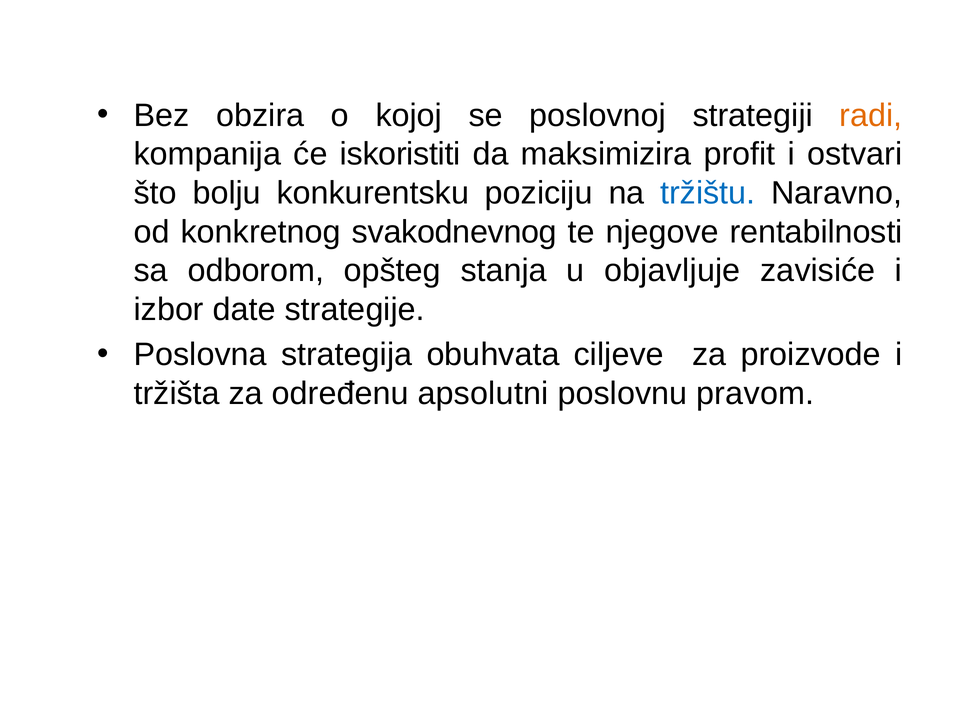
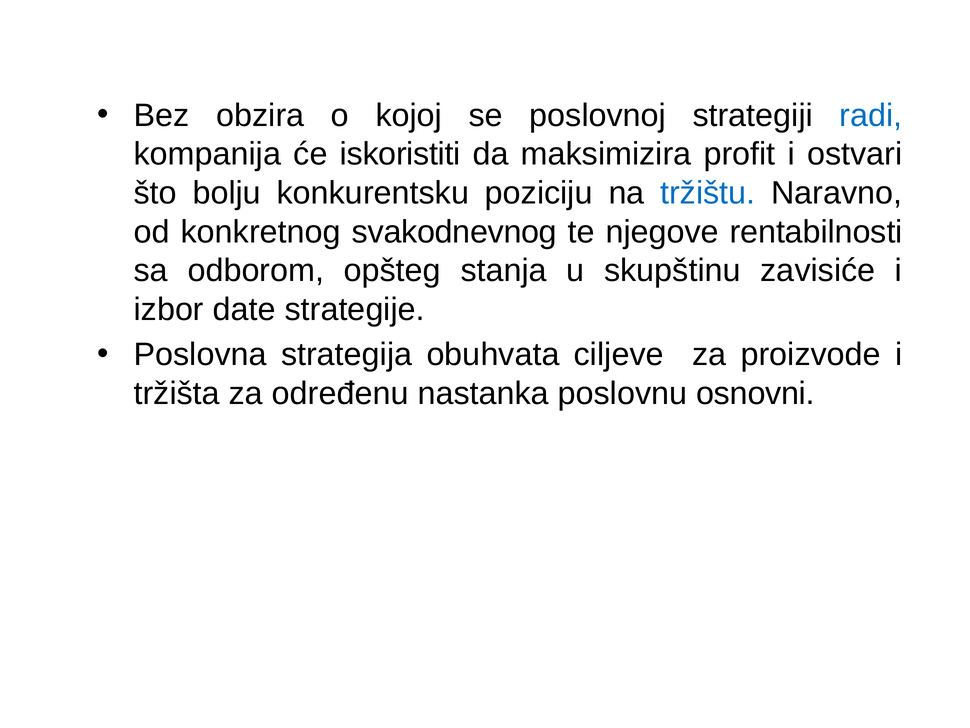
radi colour: orange -> blue
objavljuje: objavljuje -> skupštinu
apsolutni: apsolutni -> nastanka
pravom: pravom -> osnovni
